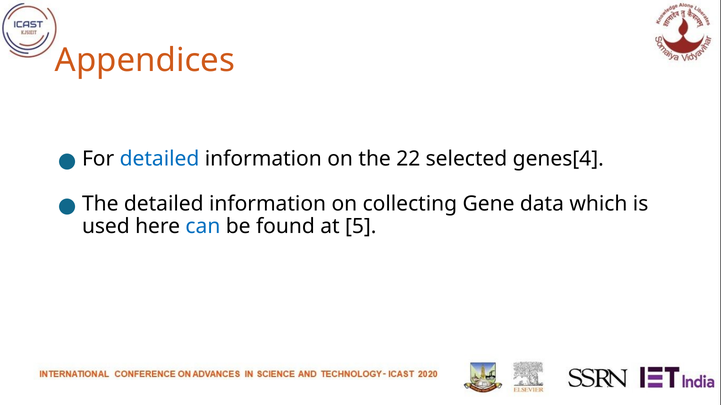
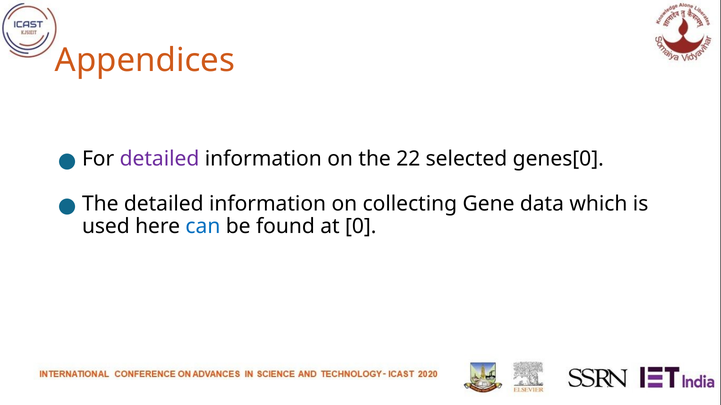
detailed at (159, 159) colour: blue -> purple
genes[4: genes[4 -> genes[0
5: 5 -> 0
